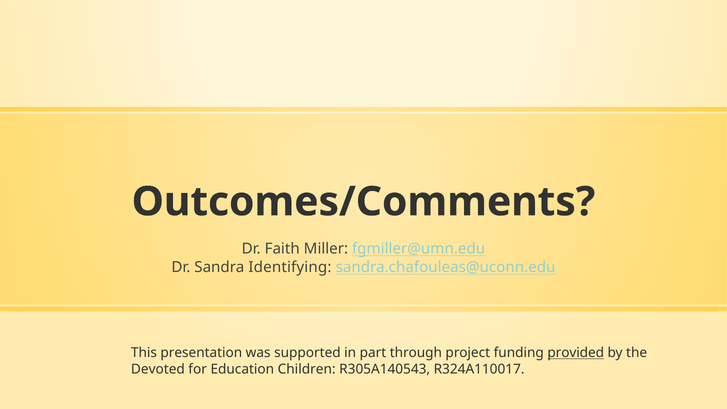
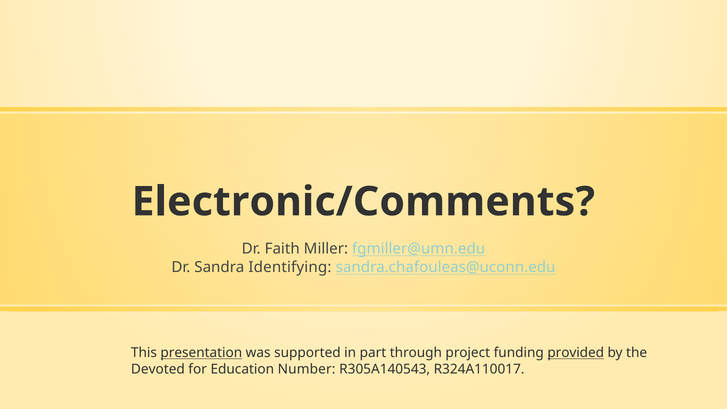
Outcomes/Comments: Outcomes/Comments -> Electronic/Comments
presentation underline: none -> present
Children: Children -> Number
